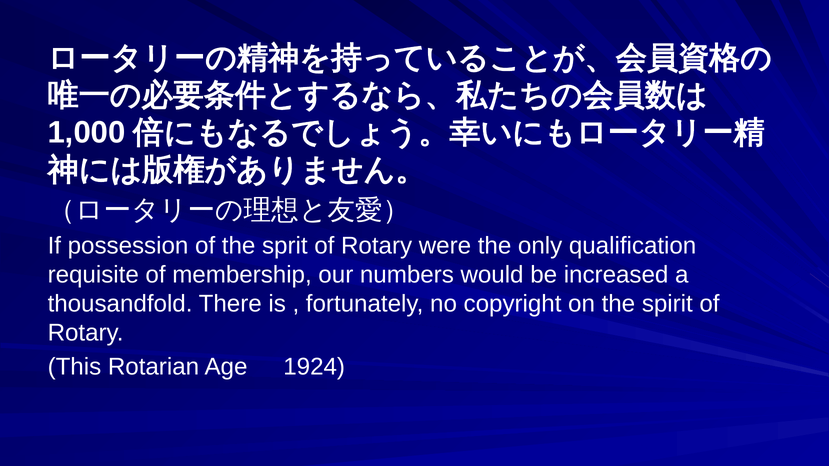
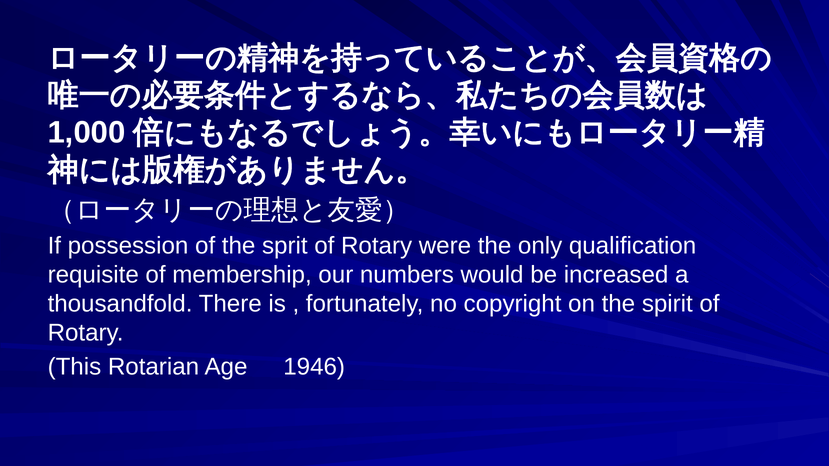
1924: 1924 -> 1946
